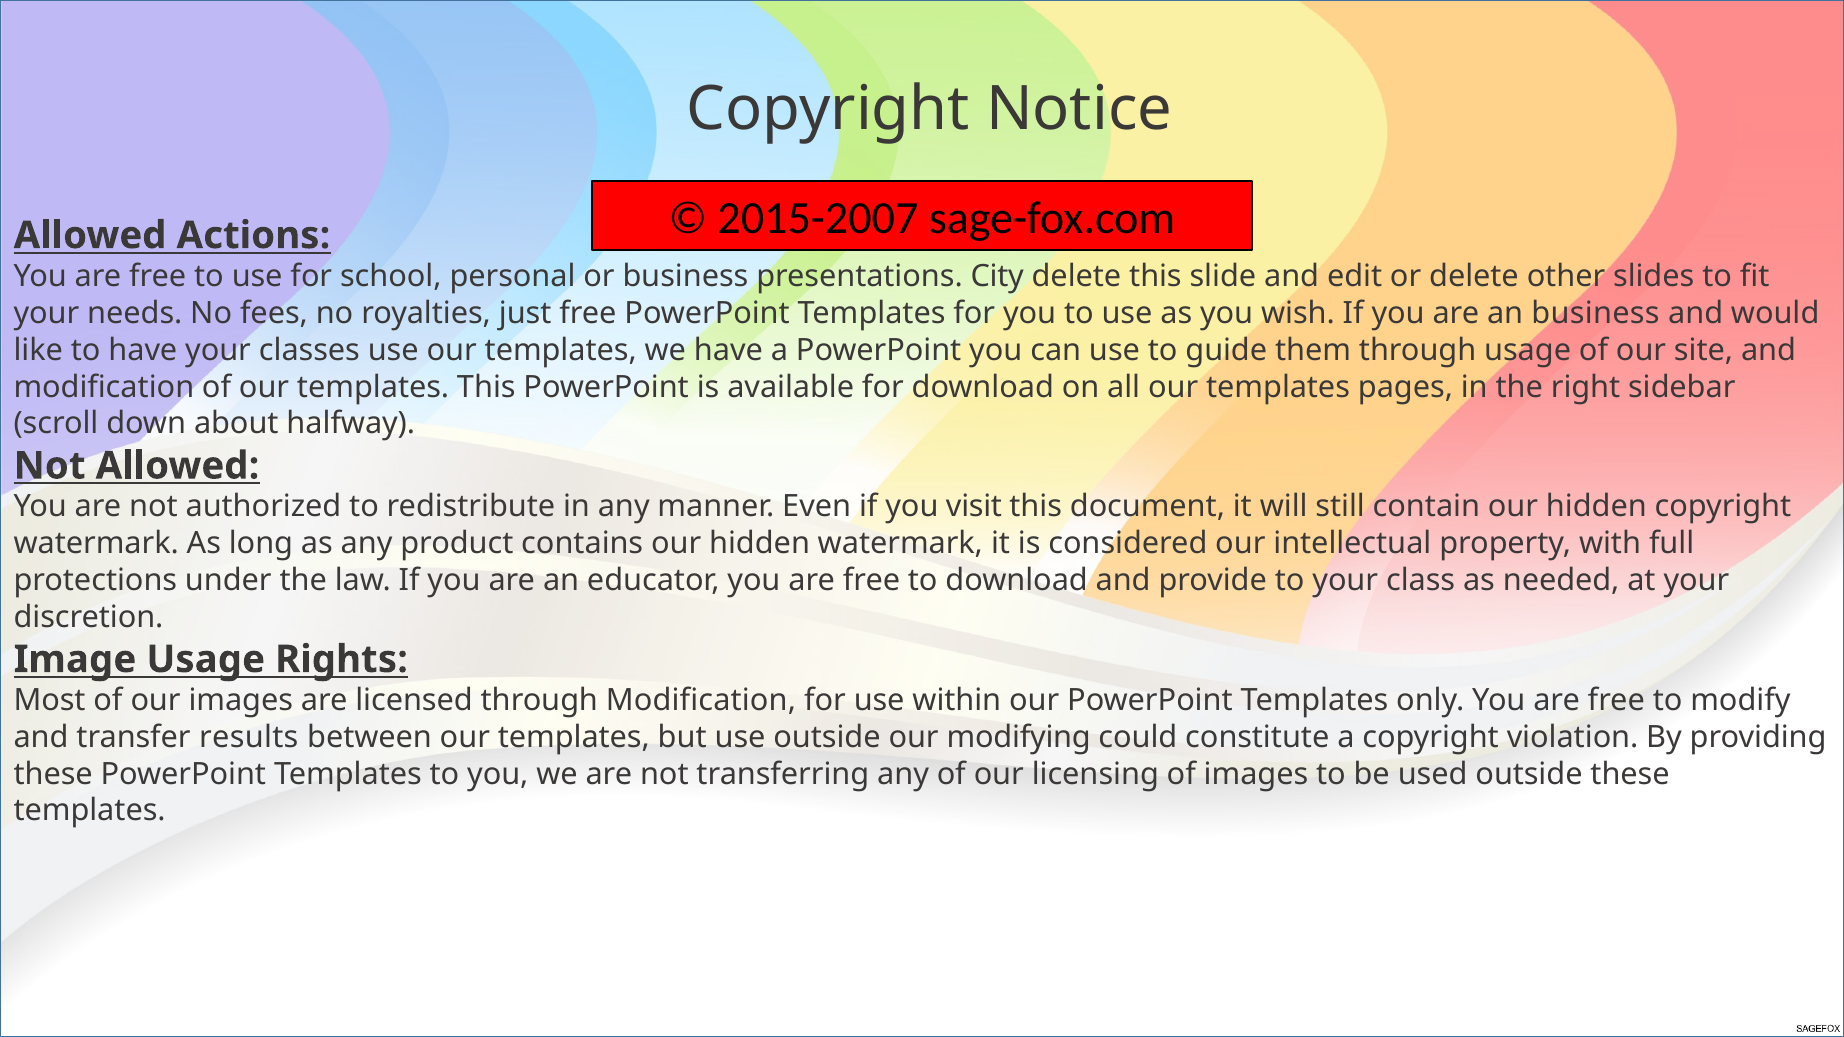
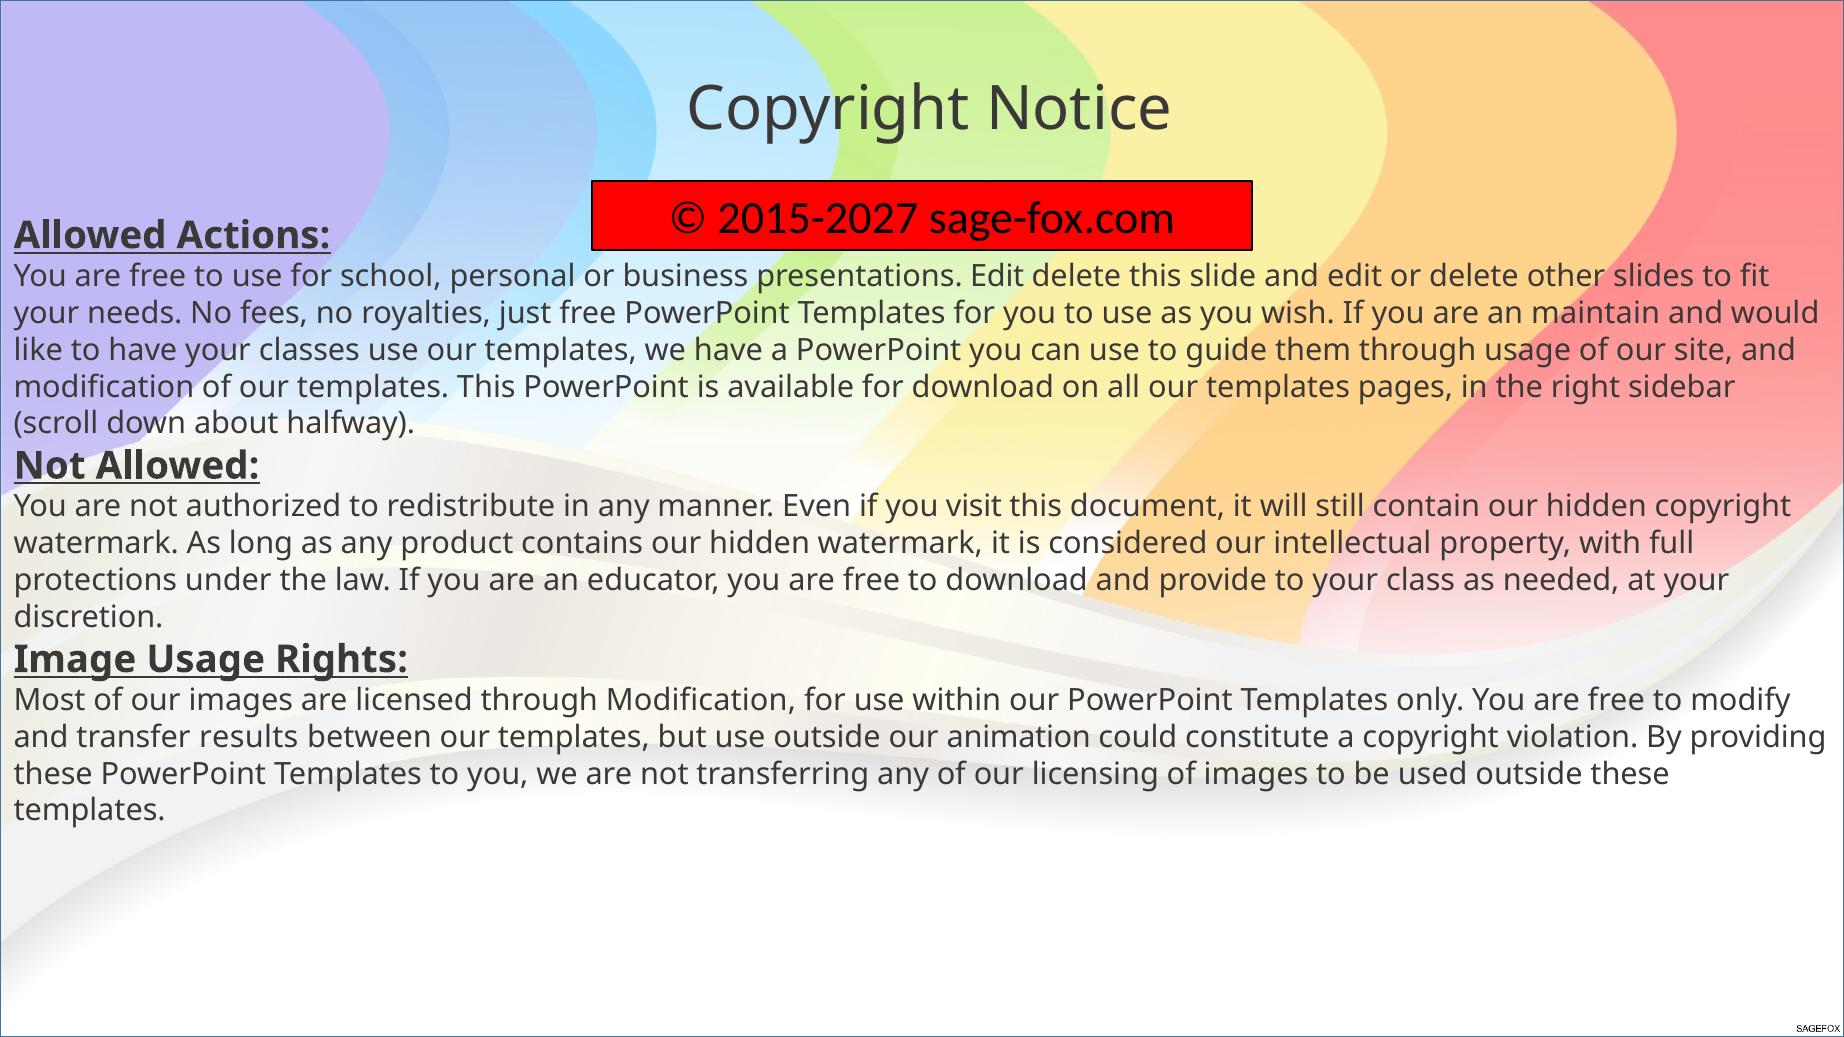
2015-2007: 2015-2007 -> 2015-2027
presentations City: City -> Edit
an business: business -> maintain
modifying: modifying -> animation
